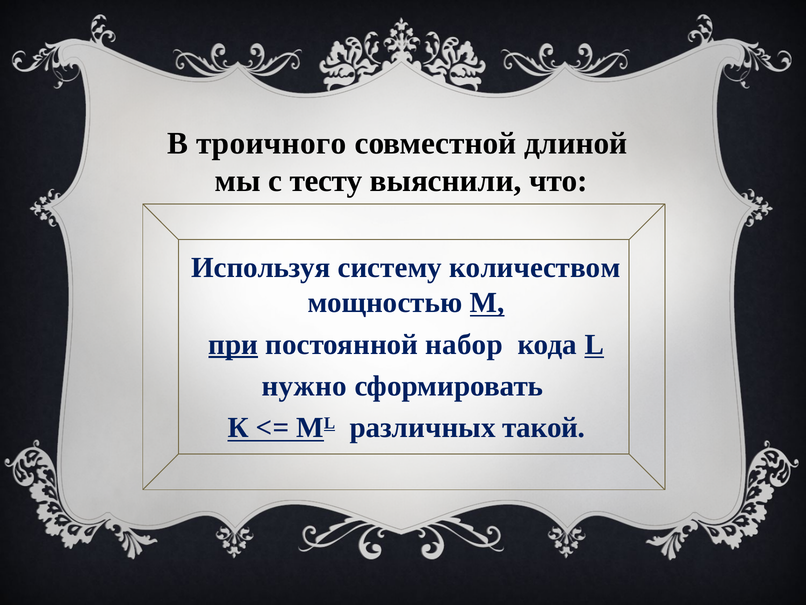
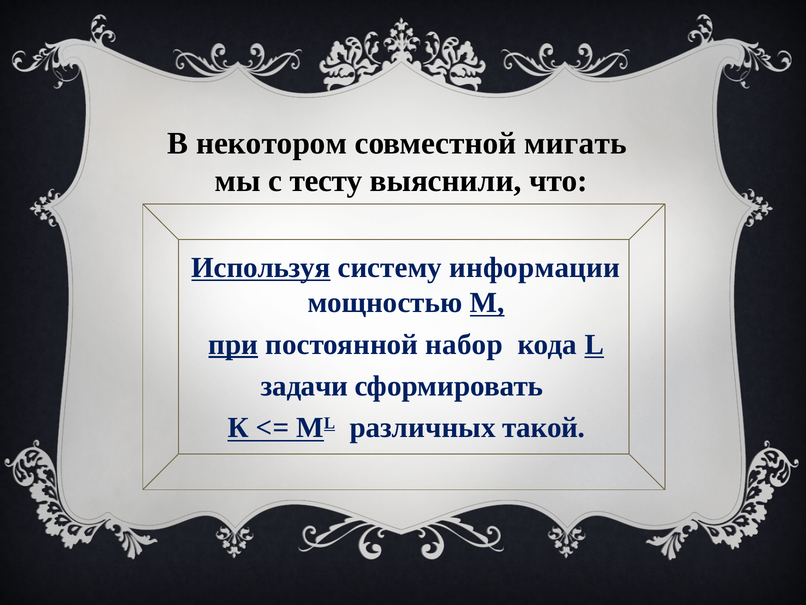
троичного: троичного -> некотором
длиной: длиной -> мигать
Используя underline: none -> present
количеством: количеством -> информации
нужно: нужно -> задачи
